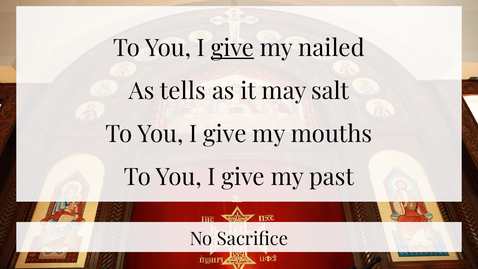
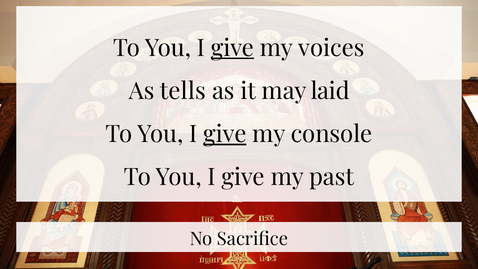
nailed: nailed -> voices
salt: salt -> laid
give at (225, 134) underline: none -> present
mouths: mouths -> console
